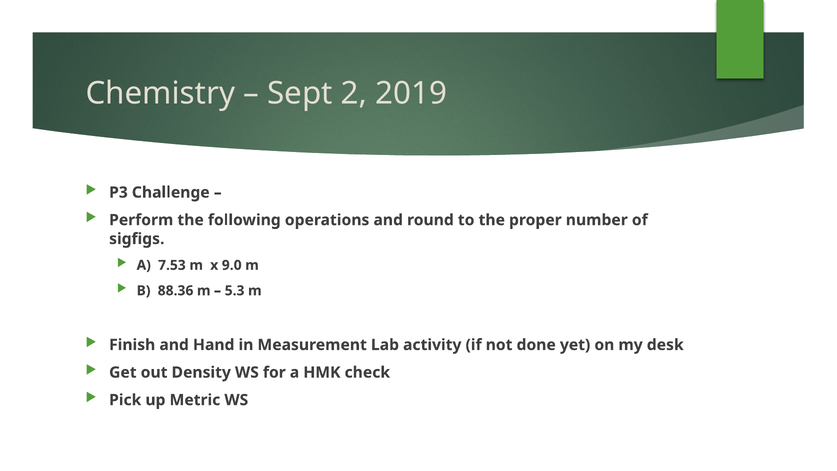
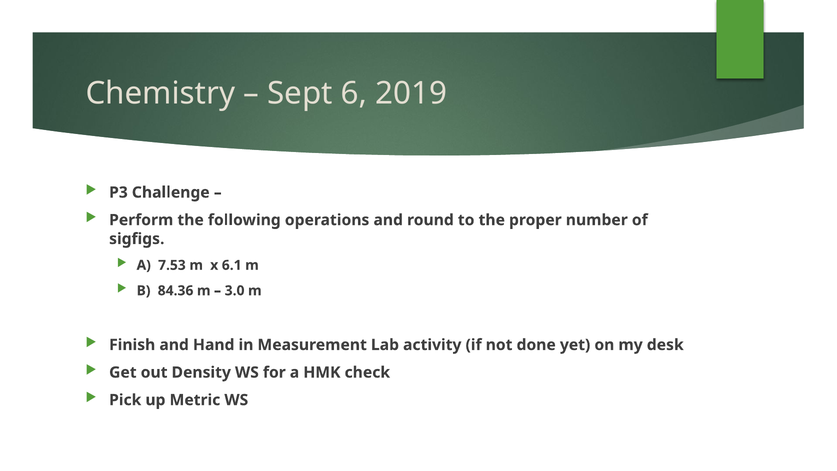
2: 2 -> 6
9.0: 9.0 -> 6.1
88.36: 88.36 -> 84.36
5.3: 5.3 -> 3.0
